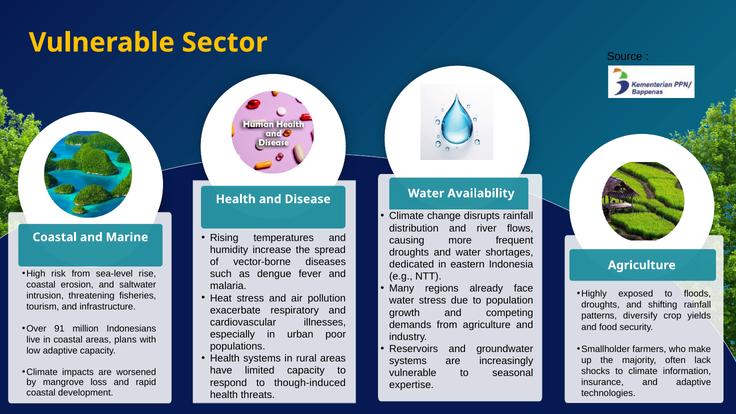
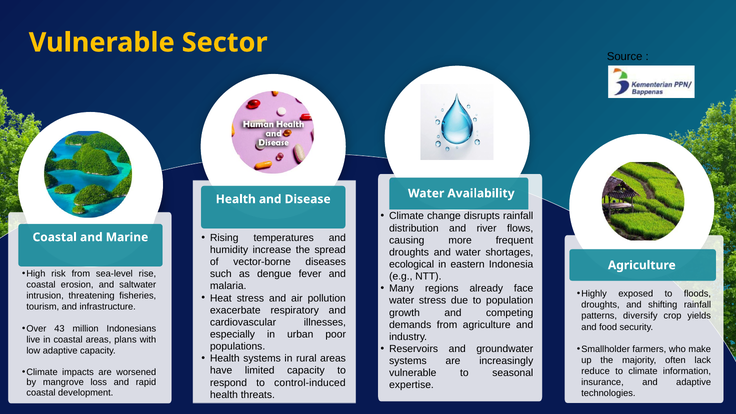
dedicated: dedicated -> ecological
91: 91 -> 43
shocks: shocks -> reduce
though-induced: though-induced -> control-induced
